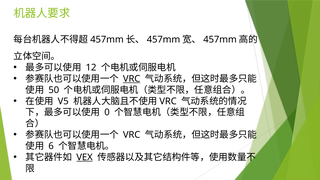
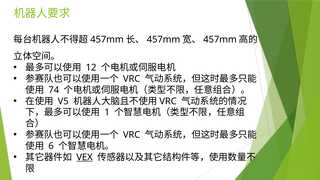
VRC at (132, 79) underline: present -> none
50: 50 -> 74
0: 0 -> 1
